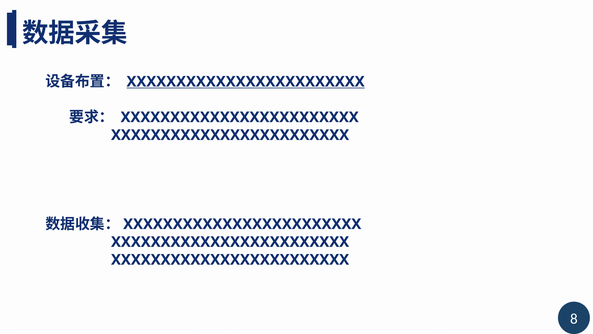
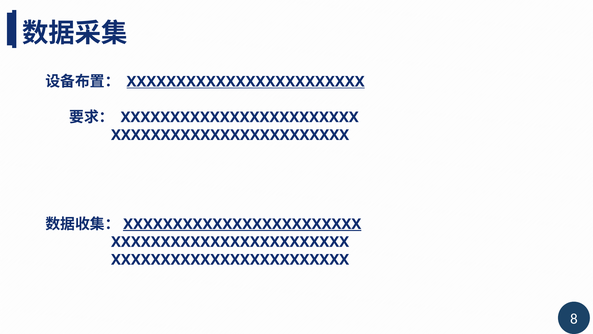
XXXXXXXXXXXXXXXXXXXXXXXX at (242, 224) underline: none -> present
